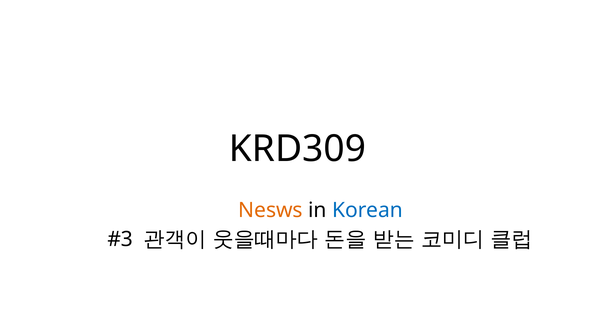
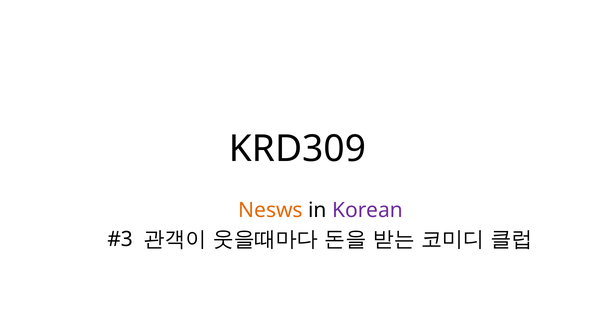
Korean colour: blue -> purple
